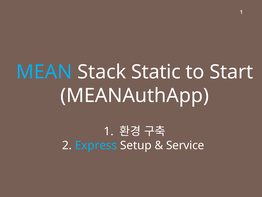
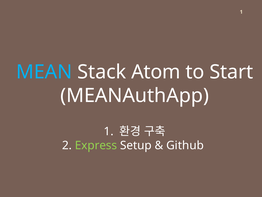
Static: Static -> Atom
Express colour: light blue -> light green
Service: Service -> Github
